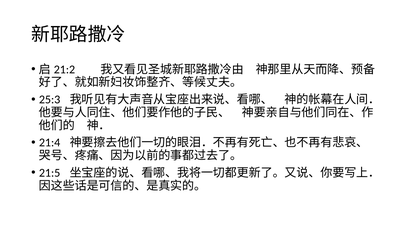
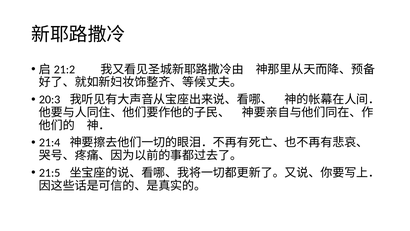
25:3: 25:3 -> 20:3
